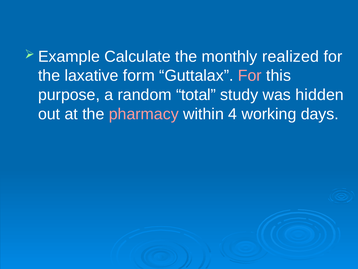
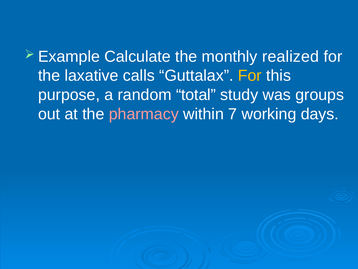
form: form -> calls
For at (250, 76) colour: pink -> yellow
hidden: hidden -> groups
4: 4 -> 7
